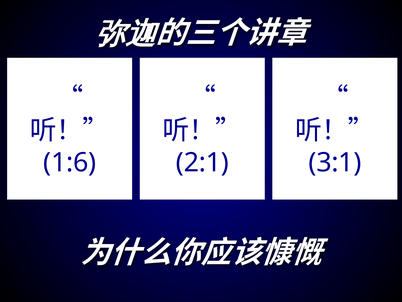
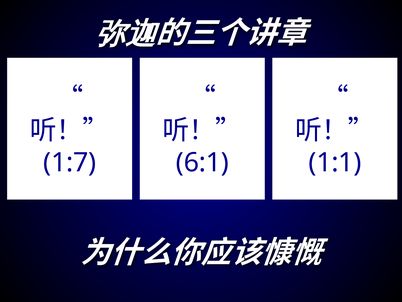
1:6: 1:6 -> 1:7
2:1: 2:1 -> 6:1
3:1: 3:1 -> 1:1
